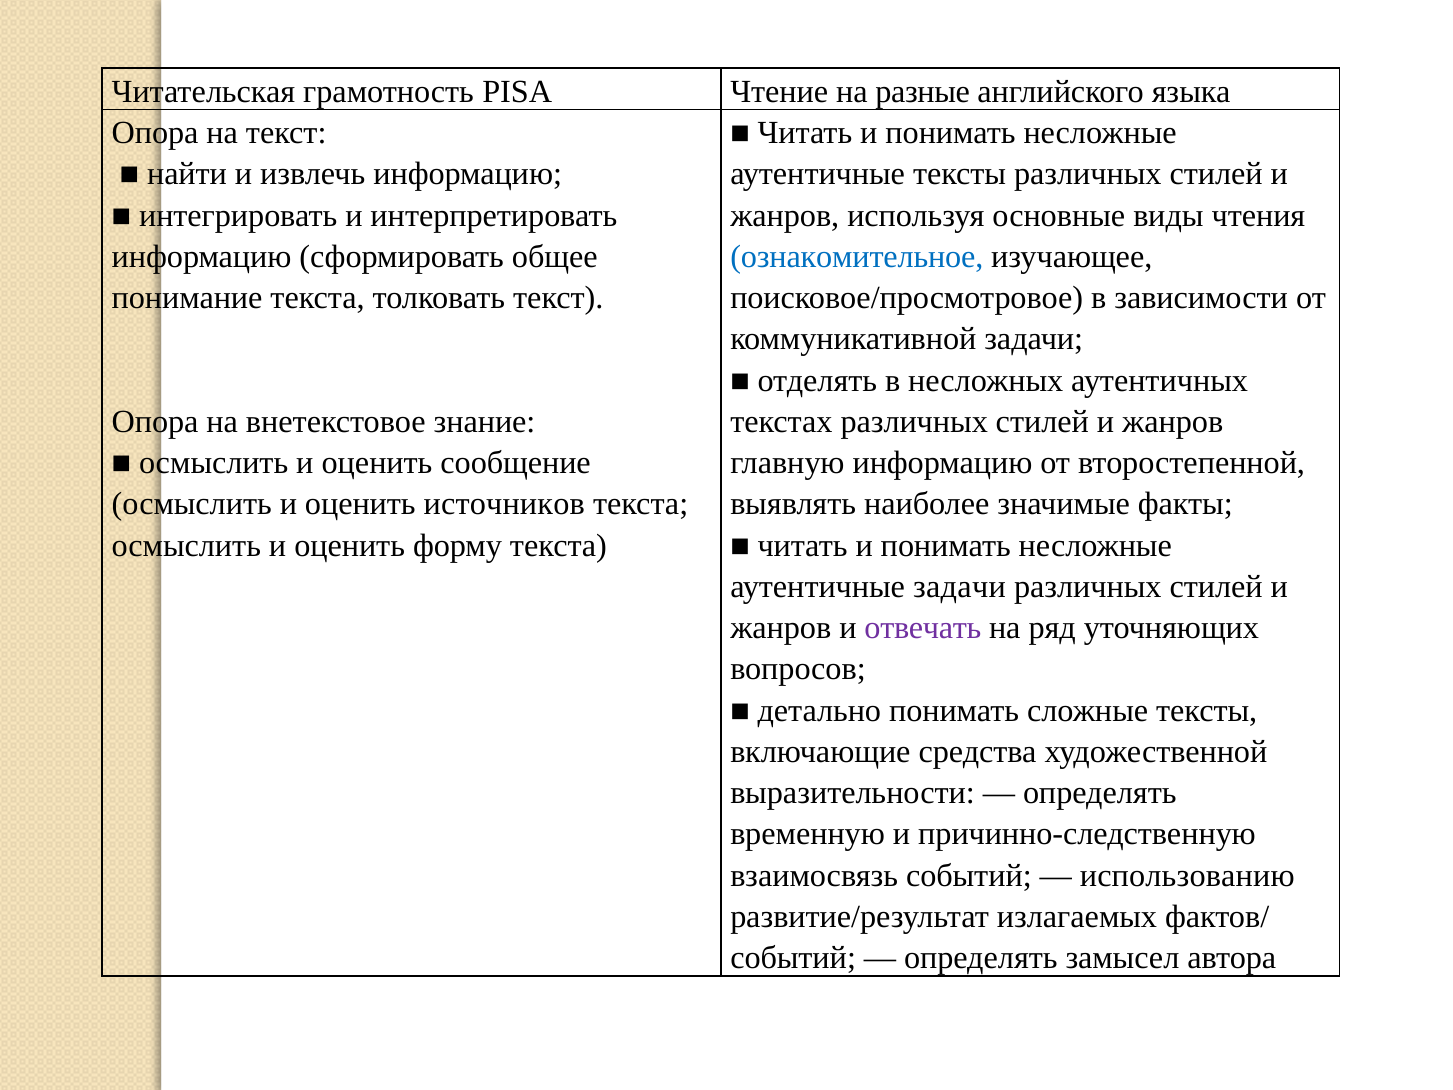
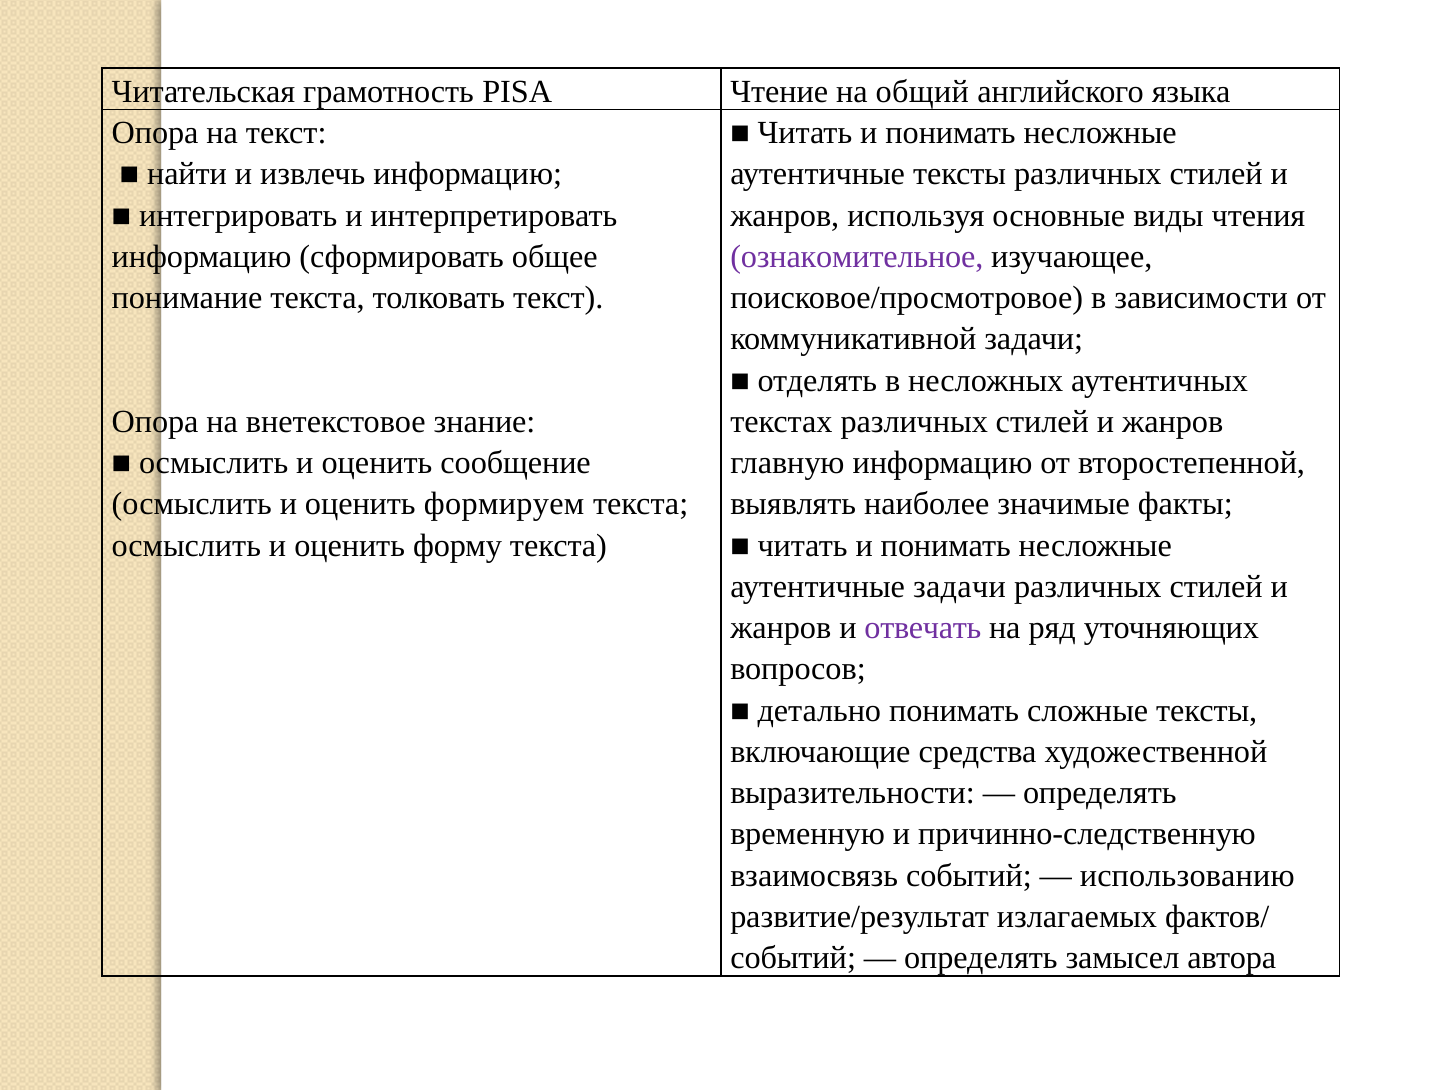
разные: разные -> общий
ознакомительное colour: blue -> purple
источников: источников -> формируем
